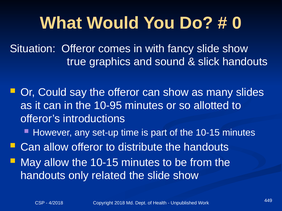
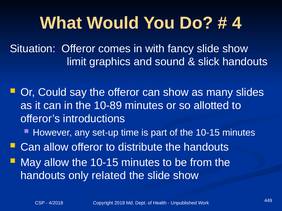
0: 0 -> 4
true: true -> limit
10-95: 10-95 -> 10-89
